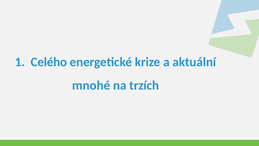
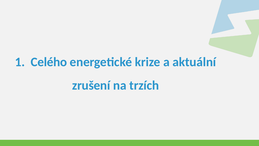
mnohé: mnohé -> zrušení
